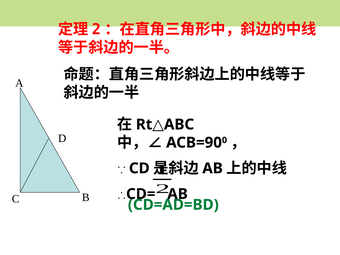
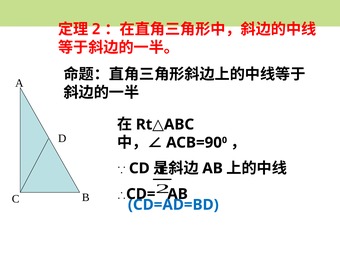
CD=AD=BD colour: green -> blue
